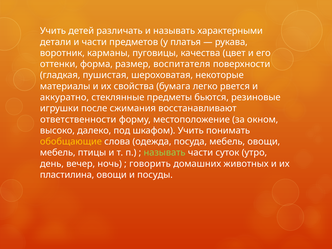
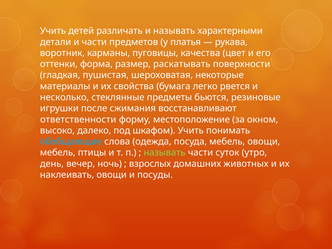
воспитателя: воспитателя -> раскатывать
аккуратно: аккуратно -> несколько
обобщающие colour: yellow -> light blue
говорить: говорить -> взрослых
пластилина: пластилина -> наклеивать
